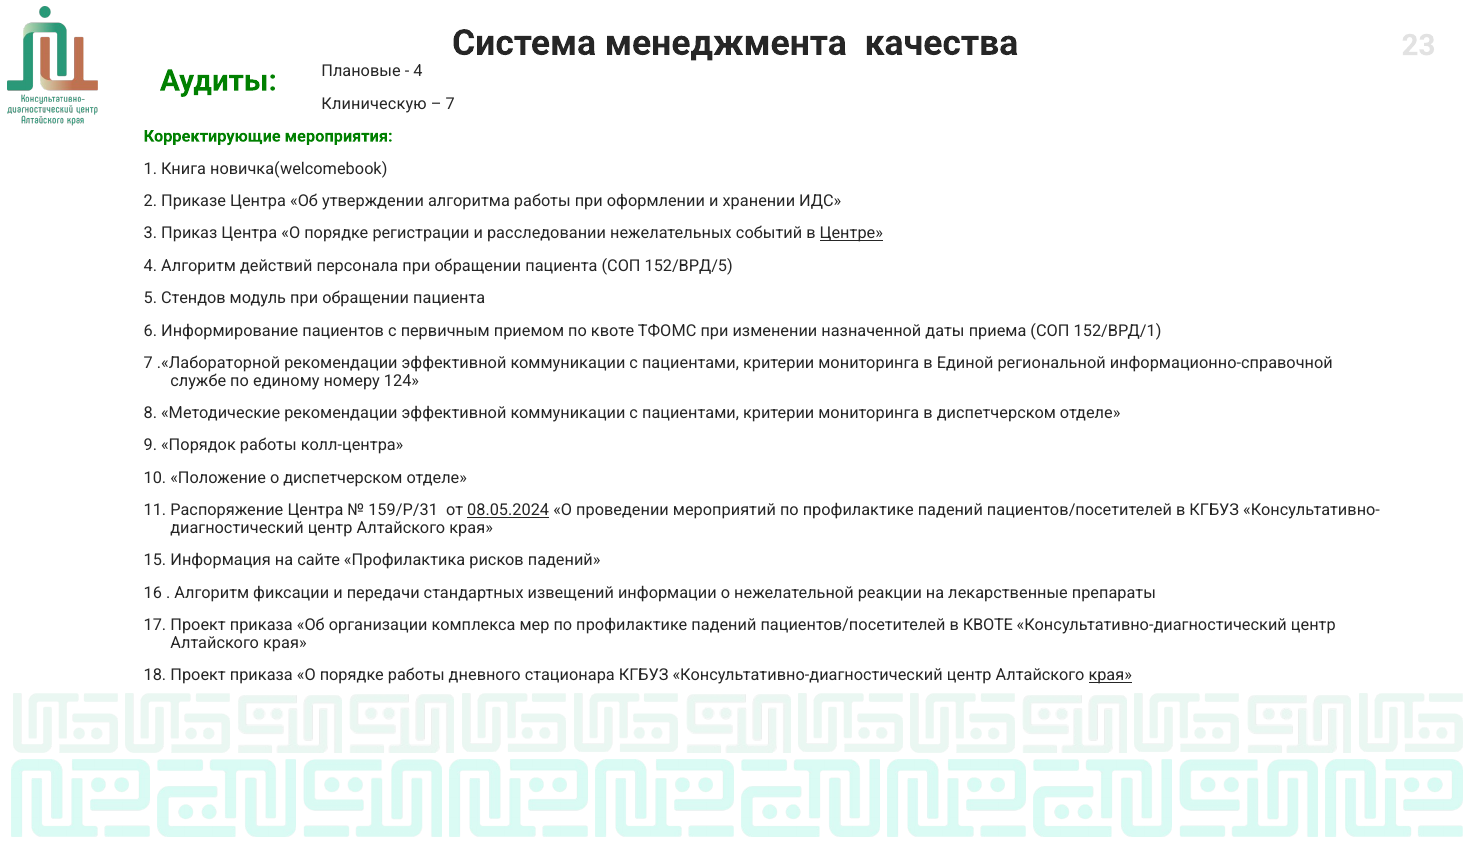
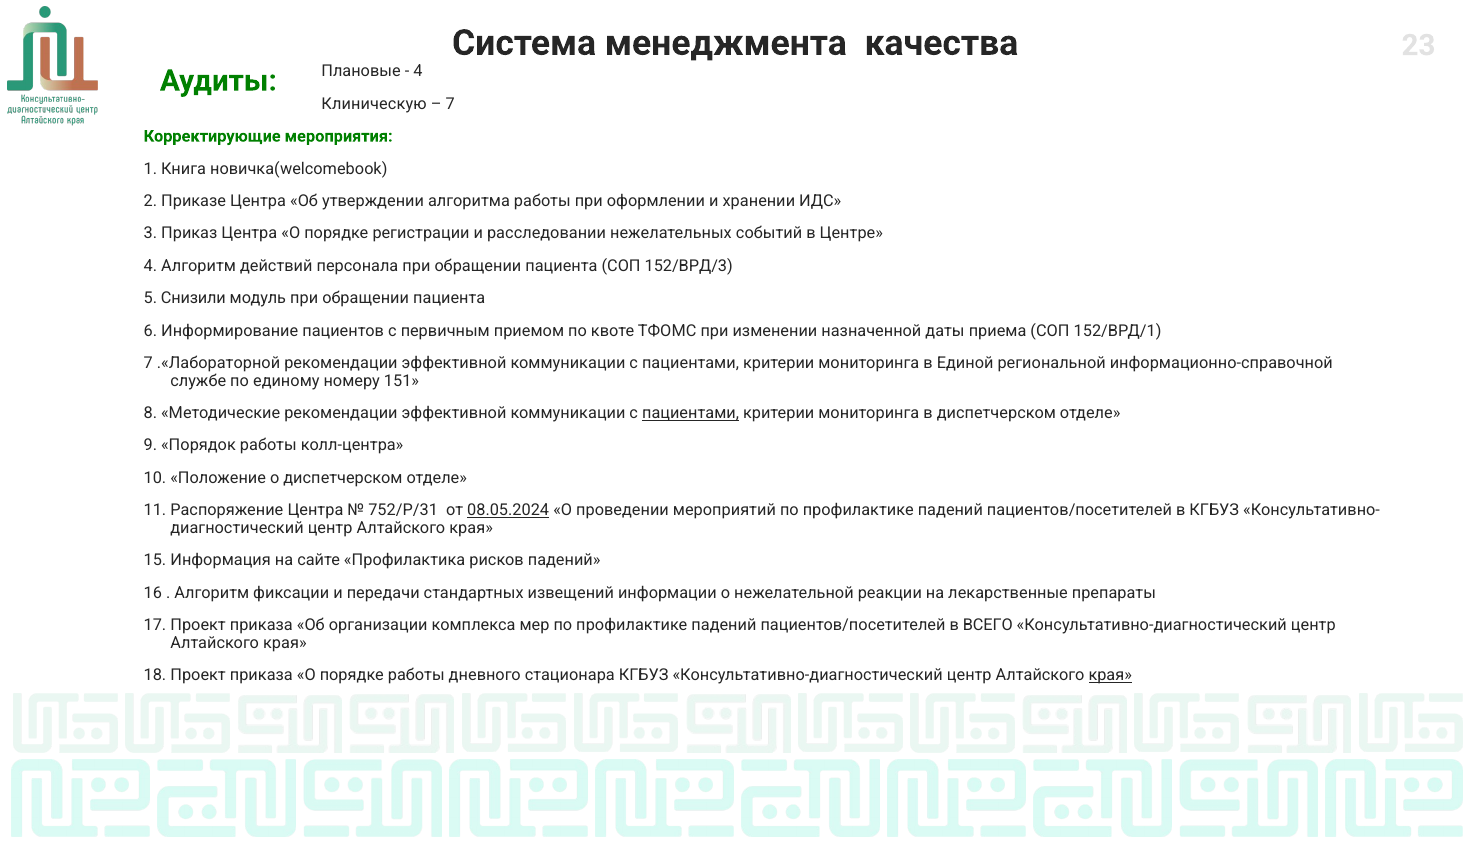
Центре underline: present -> none
152/ВРД/5: 152/ВРД/5 -> 152/ВРД/3
Стендов: Стендов -> Снизили
124: 124 -> 151
пациентами at (691, 413) underline: none -> present
159/Р/31: 159/Р/31 -> 752/Р/31
в КВОТЕ: КВОТЕ -> ВСЕГО
